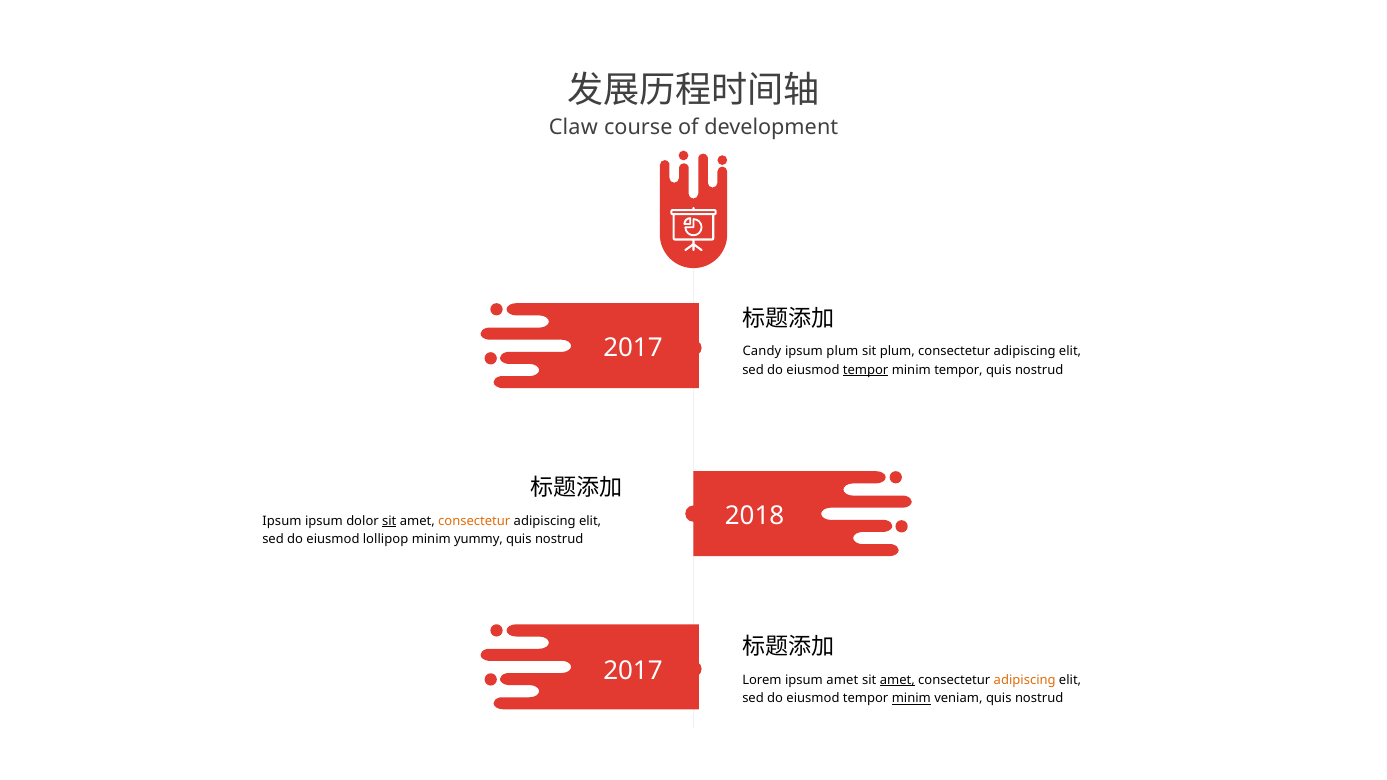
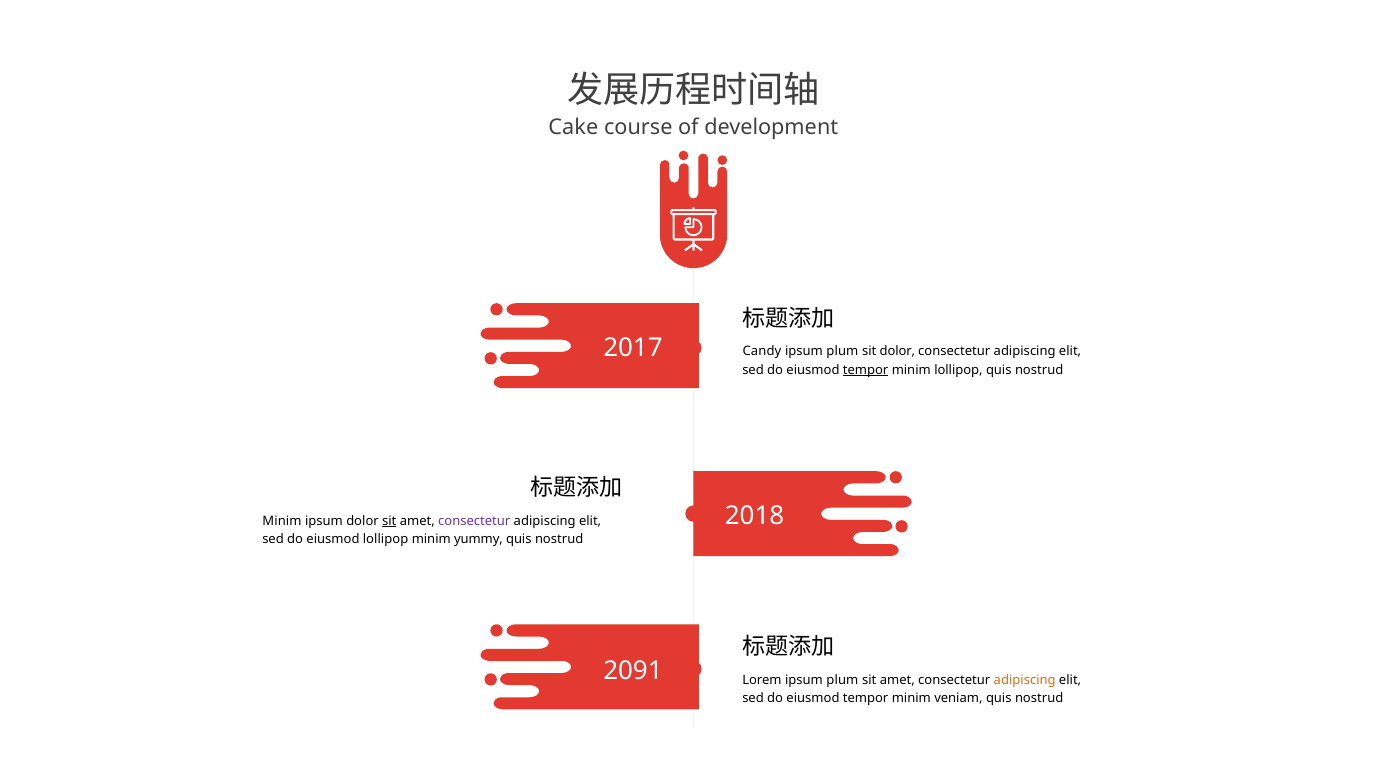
Claw: Claw -> Cake
sit plum: plum -> dolor
minim tempor: tempor -> lollipop
Ipsum at (282, 521): Ipsum -> Minim
consectetur at (474, 521) colour: orange -> purple
2017 at (633, 671): 2017 -> 2091
Lorem ipsum amet: amet -> plum
amet at (897, 680) underline: present -> none
minim at (911, 699) underline: present -> none
